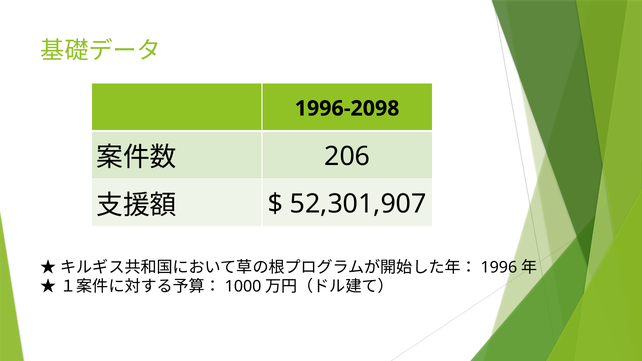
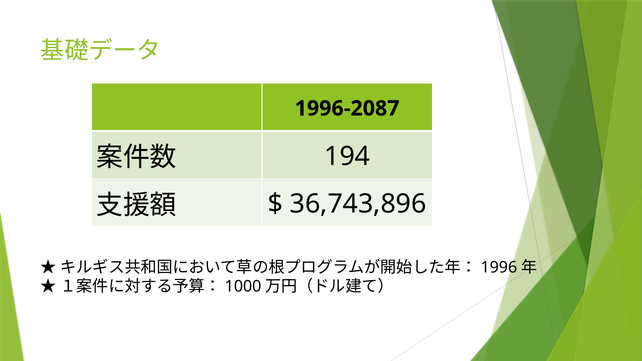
1996-2098: 1996-2098 -> 1996-2087
206: 206 -> 194
52,301,907: 52,301,907 -> 36,743,896
